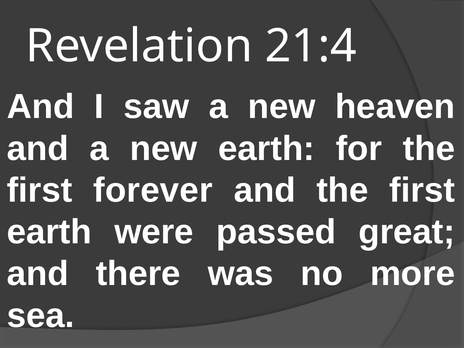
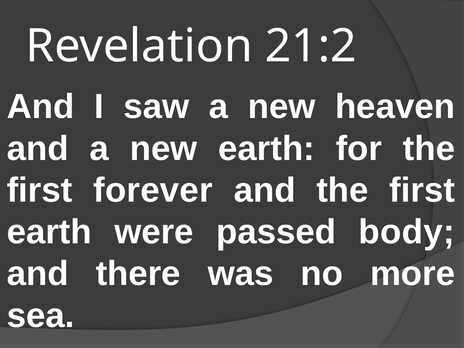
21:4: 21:4 -> 21:2
great: great -> body
